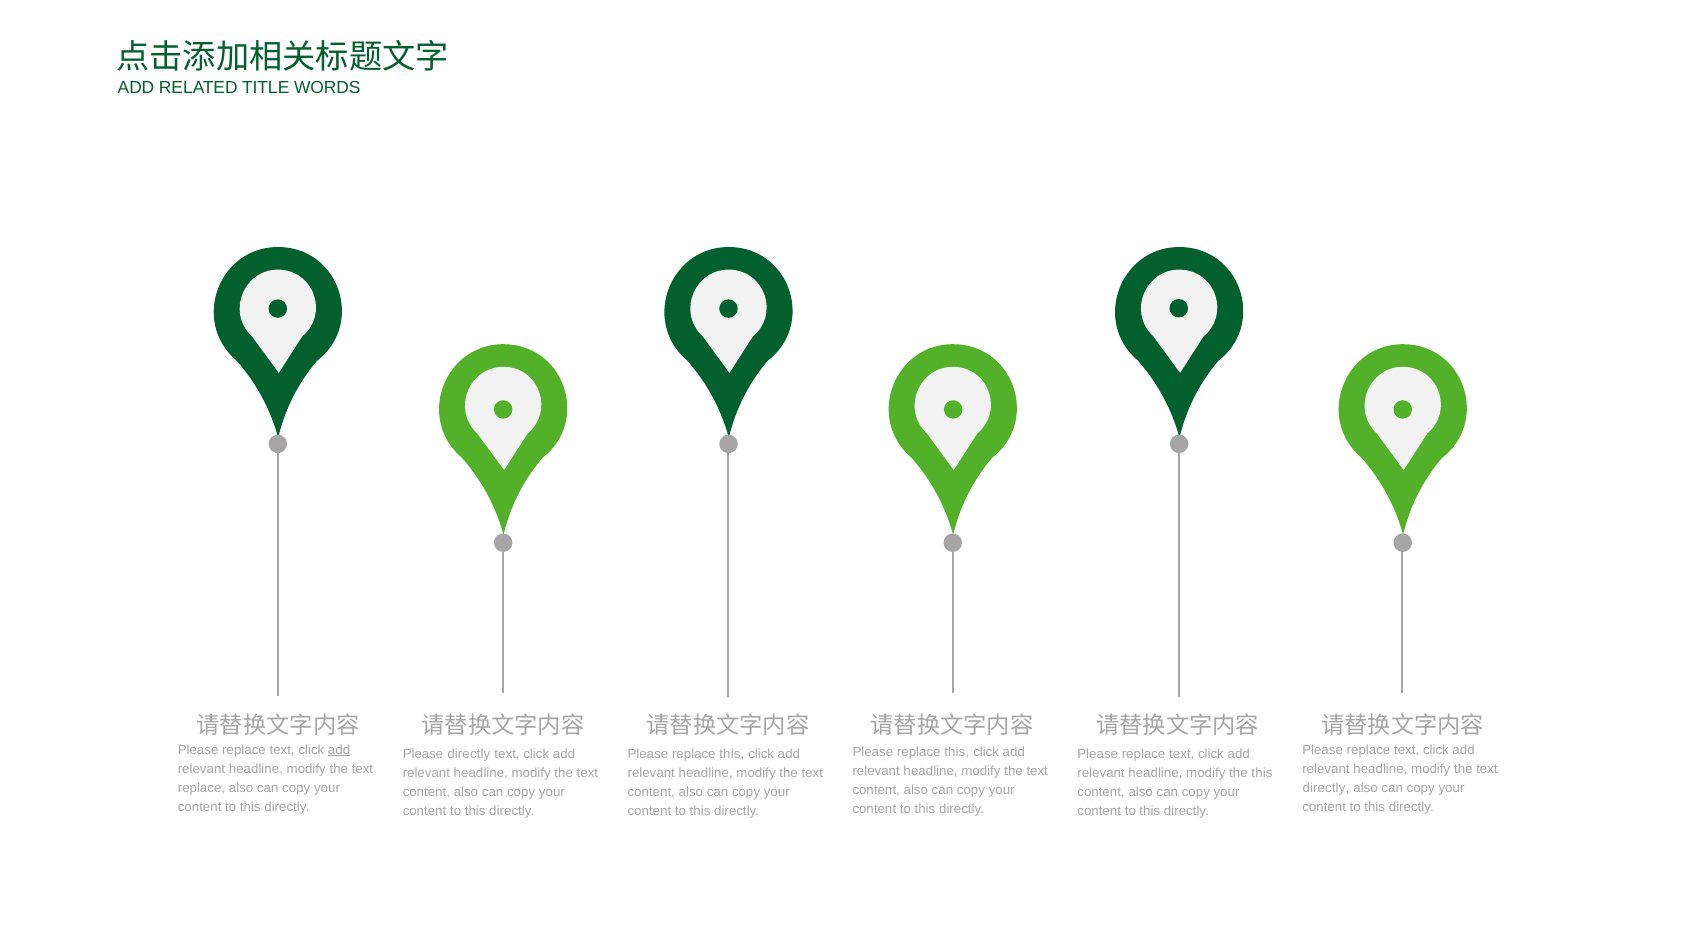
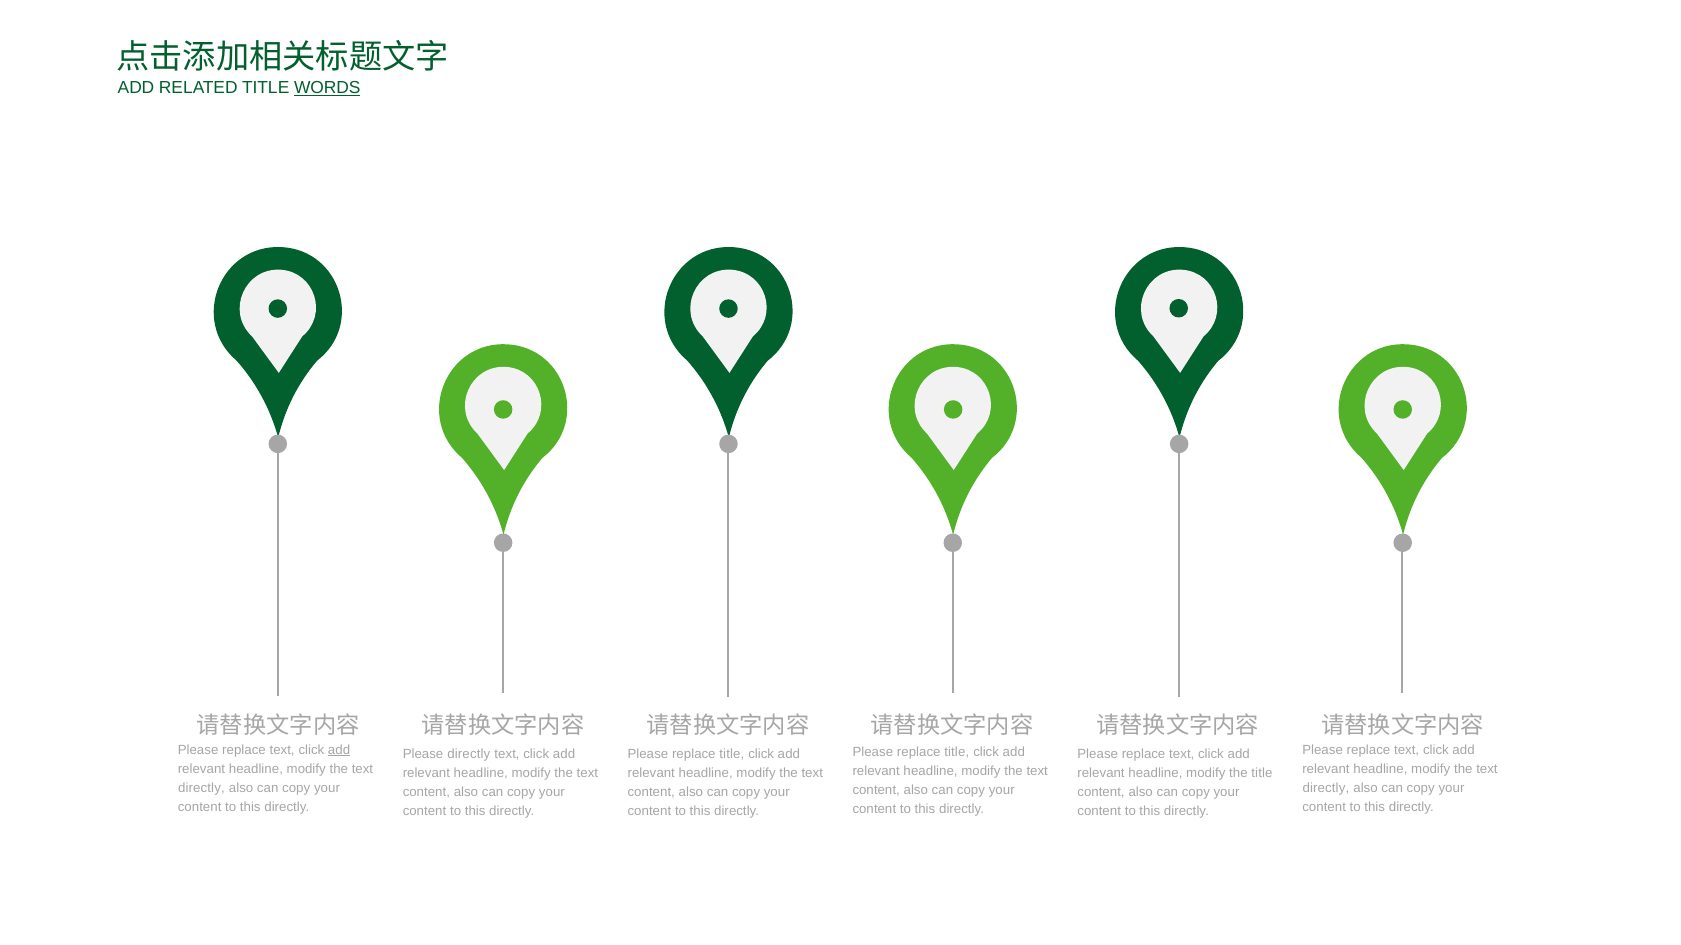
WORDS underline: none -> present
this at (957, 752): this -> title
this at (732, 754): this -> title
the this: this -> title
replace at (201, 788): replace -> directly
